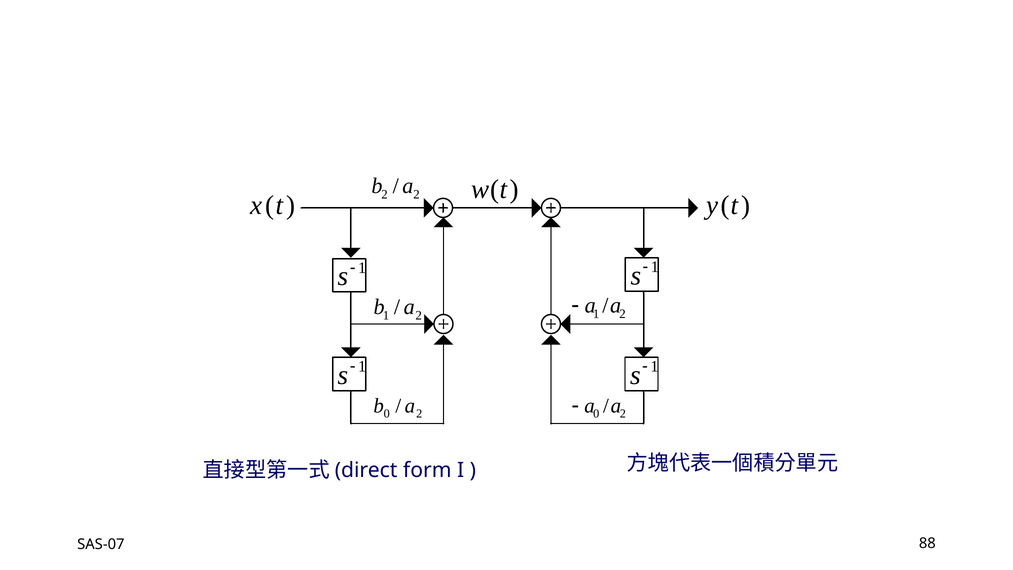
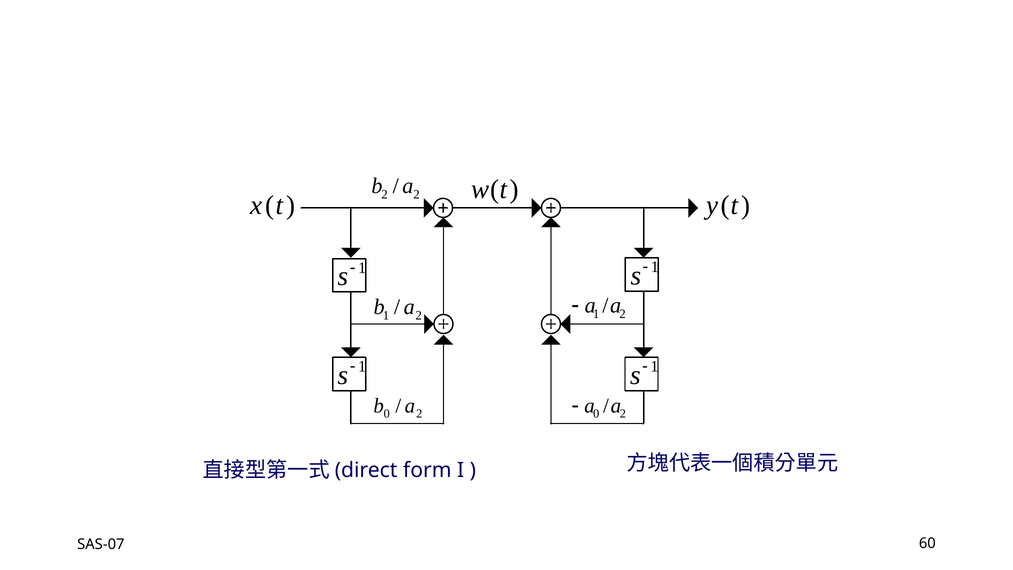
88: 88 -> 60
